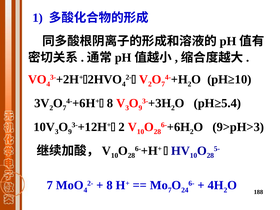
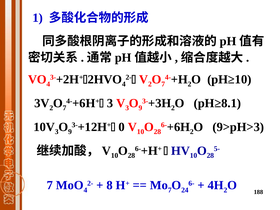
8 at (110, 103): 8 -> 3
pH≥5.4: pH≥5.4 -> pH≥8.1
2 at (122, 127): 2 -> 0
